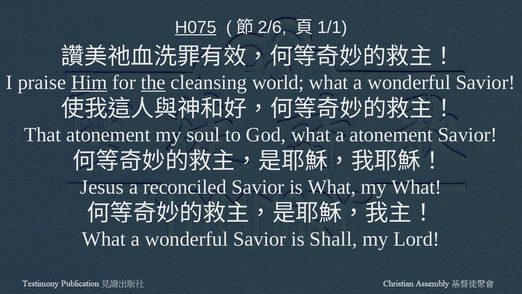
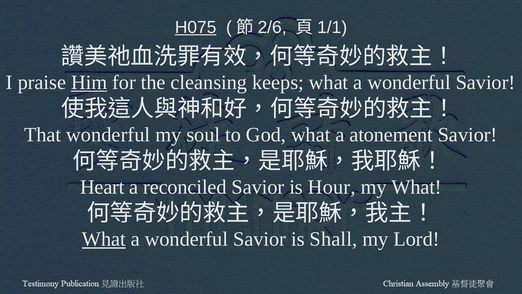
the underline: present -> none
world: world -> keeps
That atonement: atonement -> wonderful
Jesus: Jesus -> Heart
is What: What -> Hour
What at (104, 239) underline: none -> present
